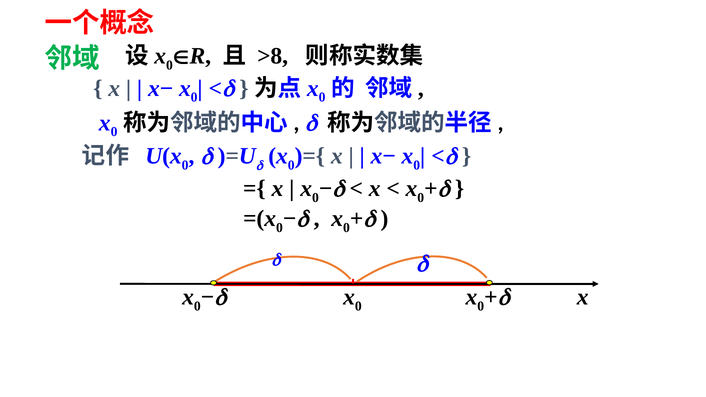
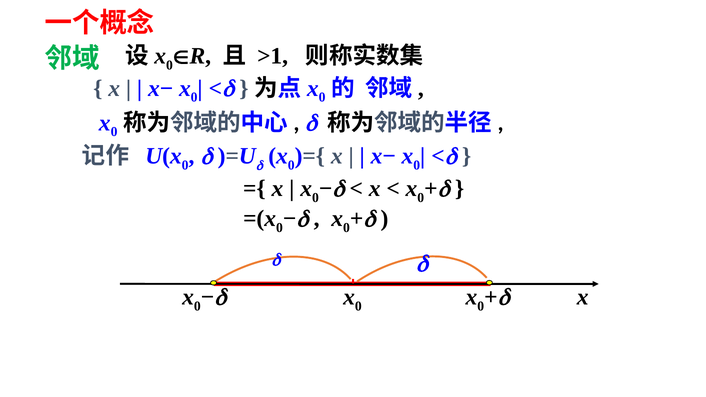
>8: >8 -> >1
